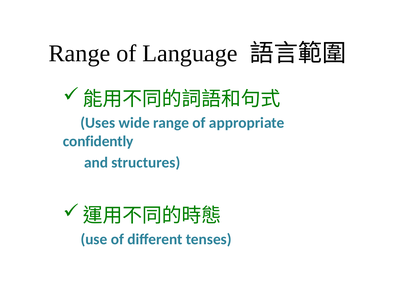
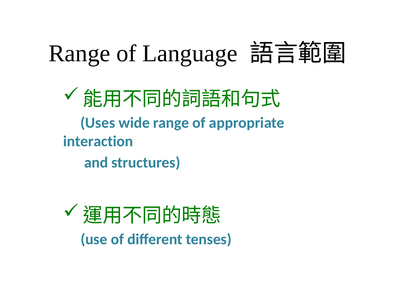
confidently: confidently -> interaction
